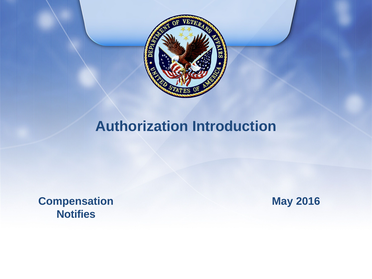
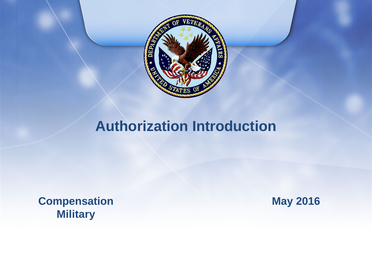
Notifies: Notifies -> Military
